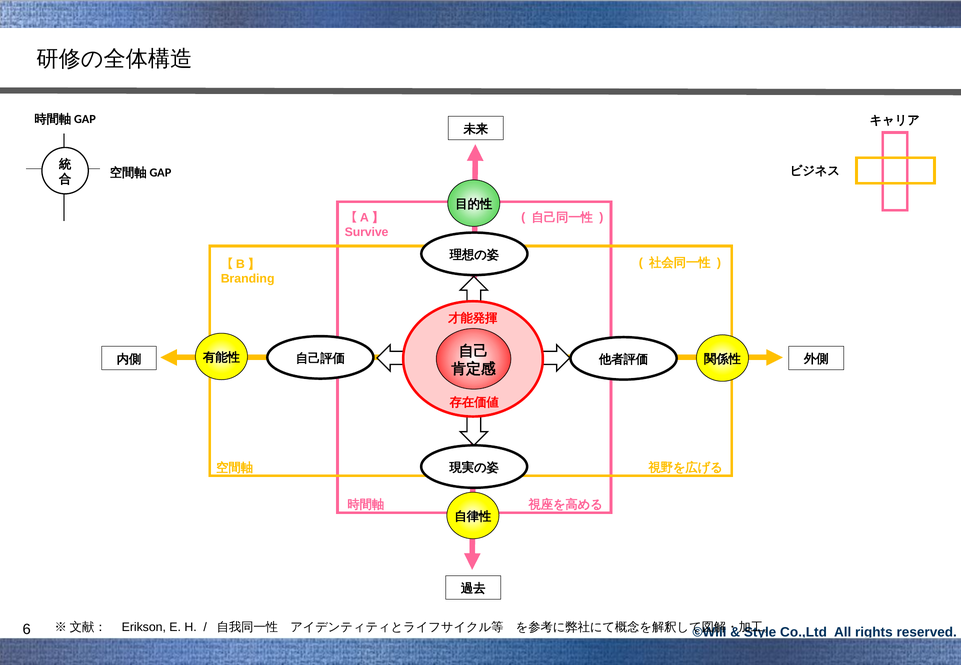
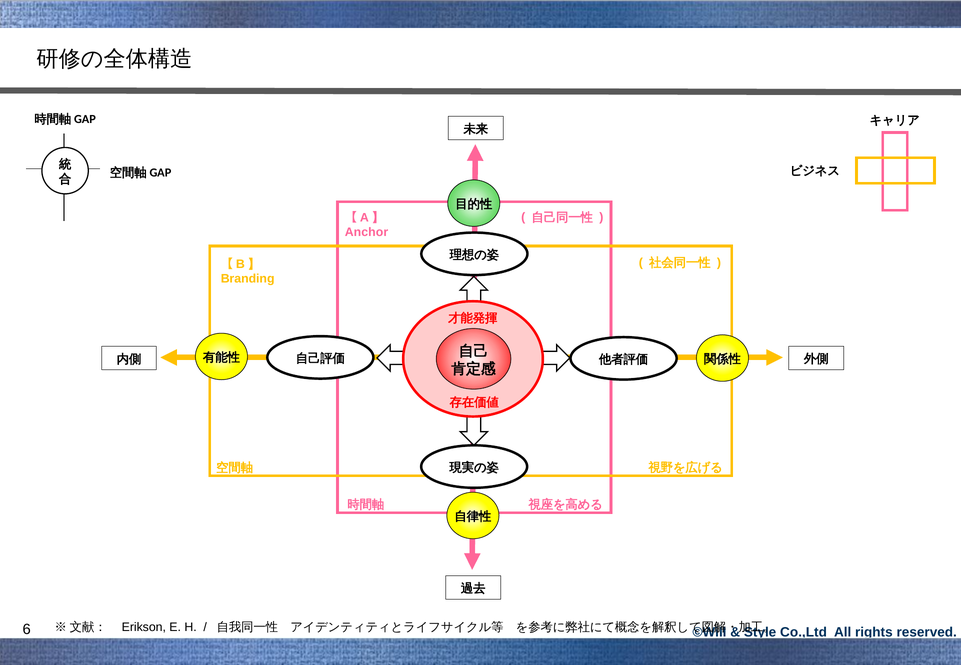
Survive: Survive -> Anchor
